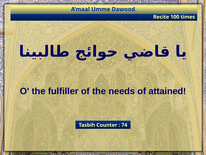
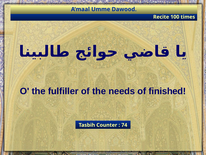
attained: attained -> finished
